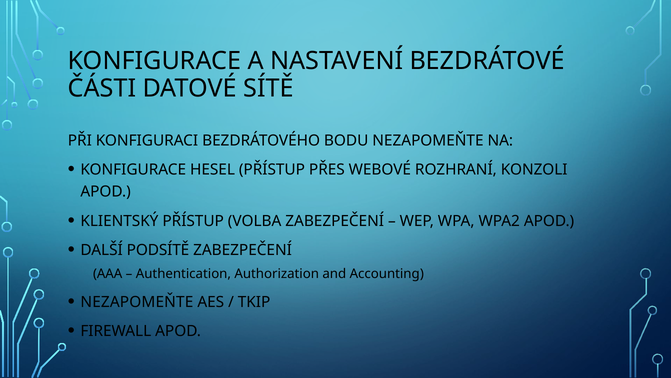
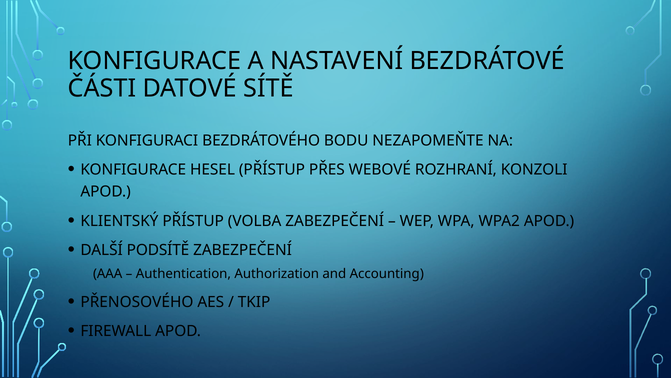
NEZAPOMEŇTE at (137, 302): NEZAPOMEŇTE -> PŘENOSOVÉHO
